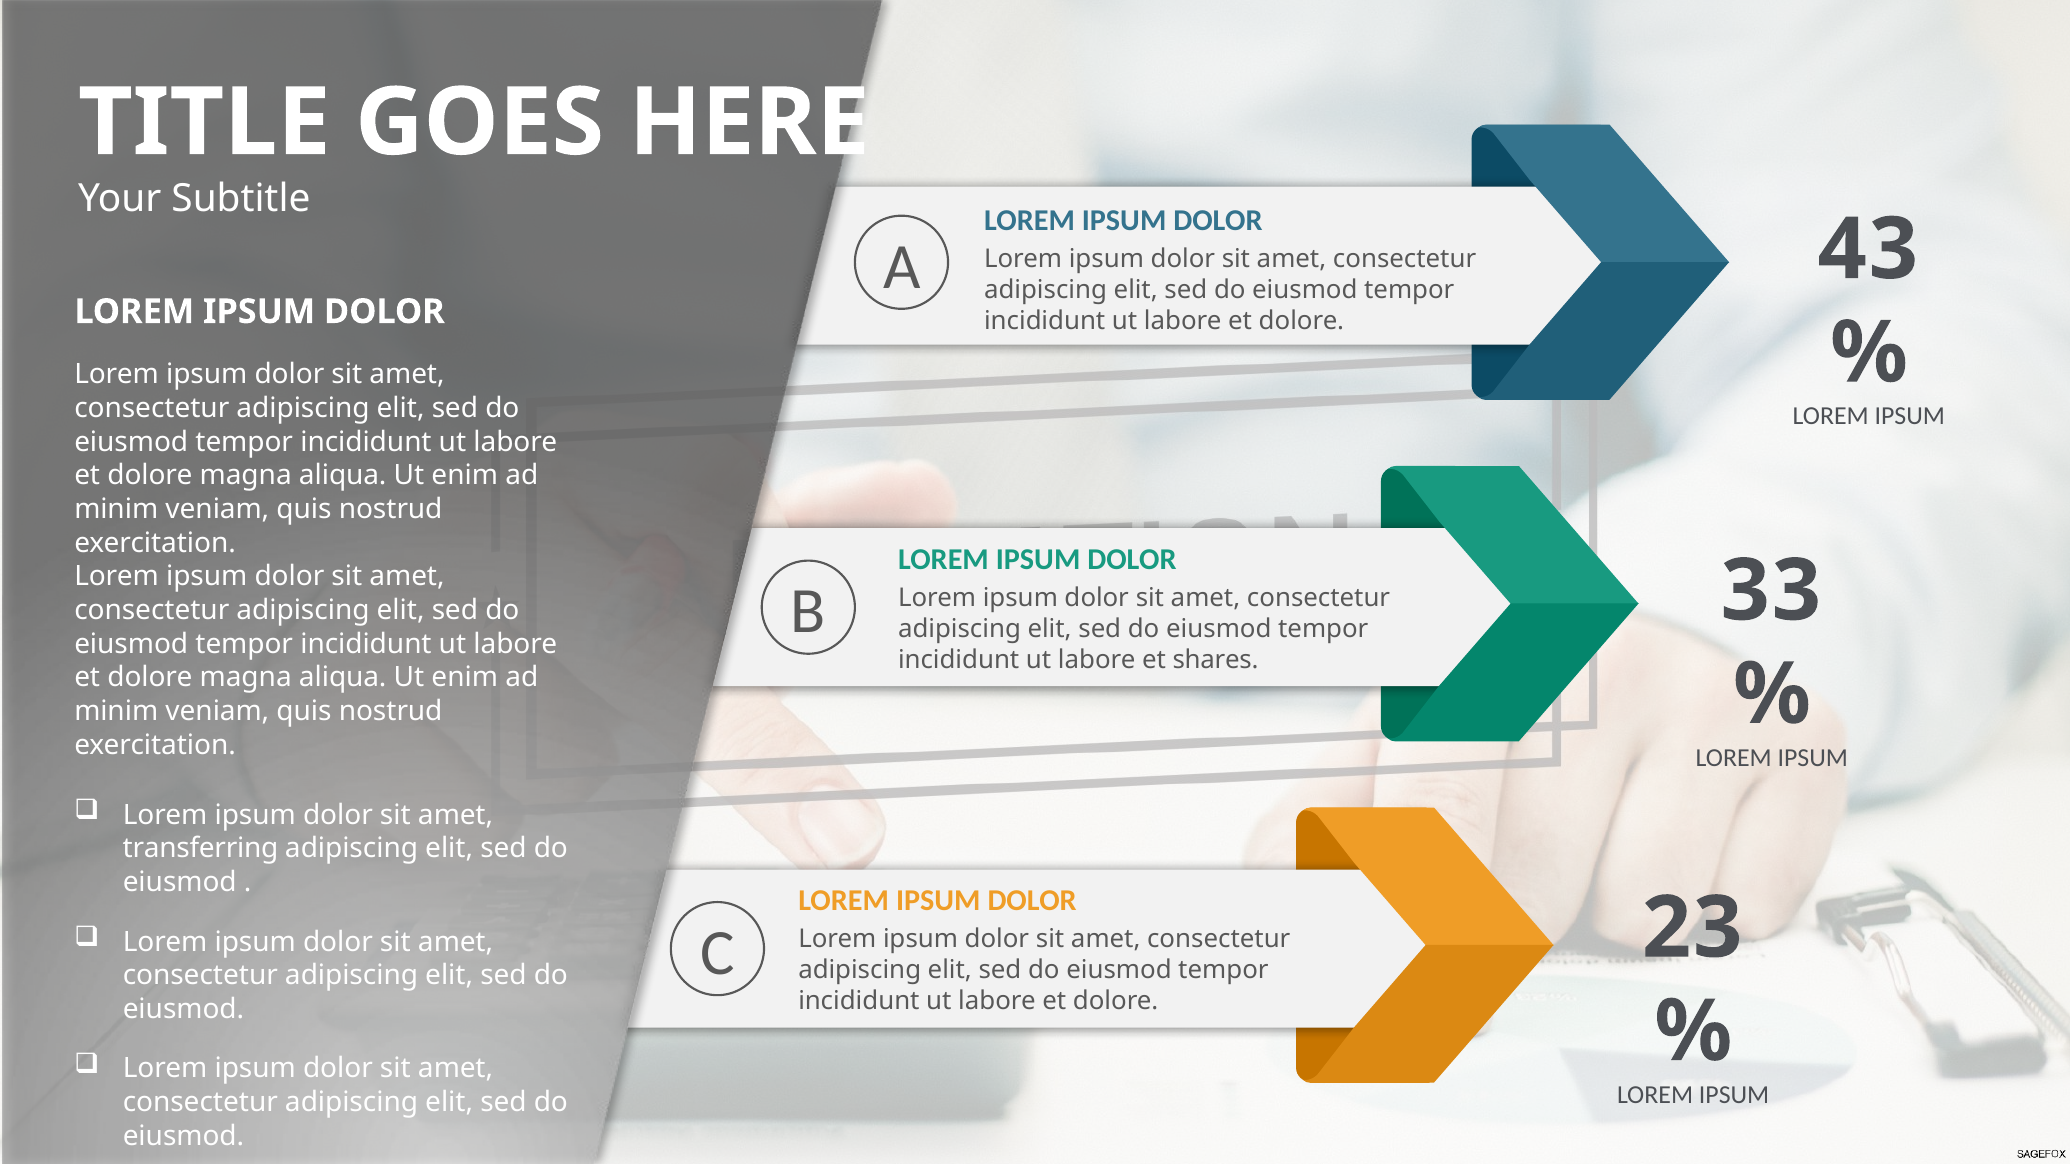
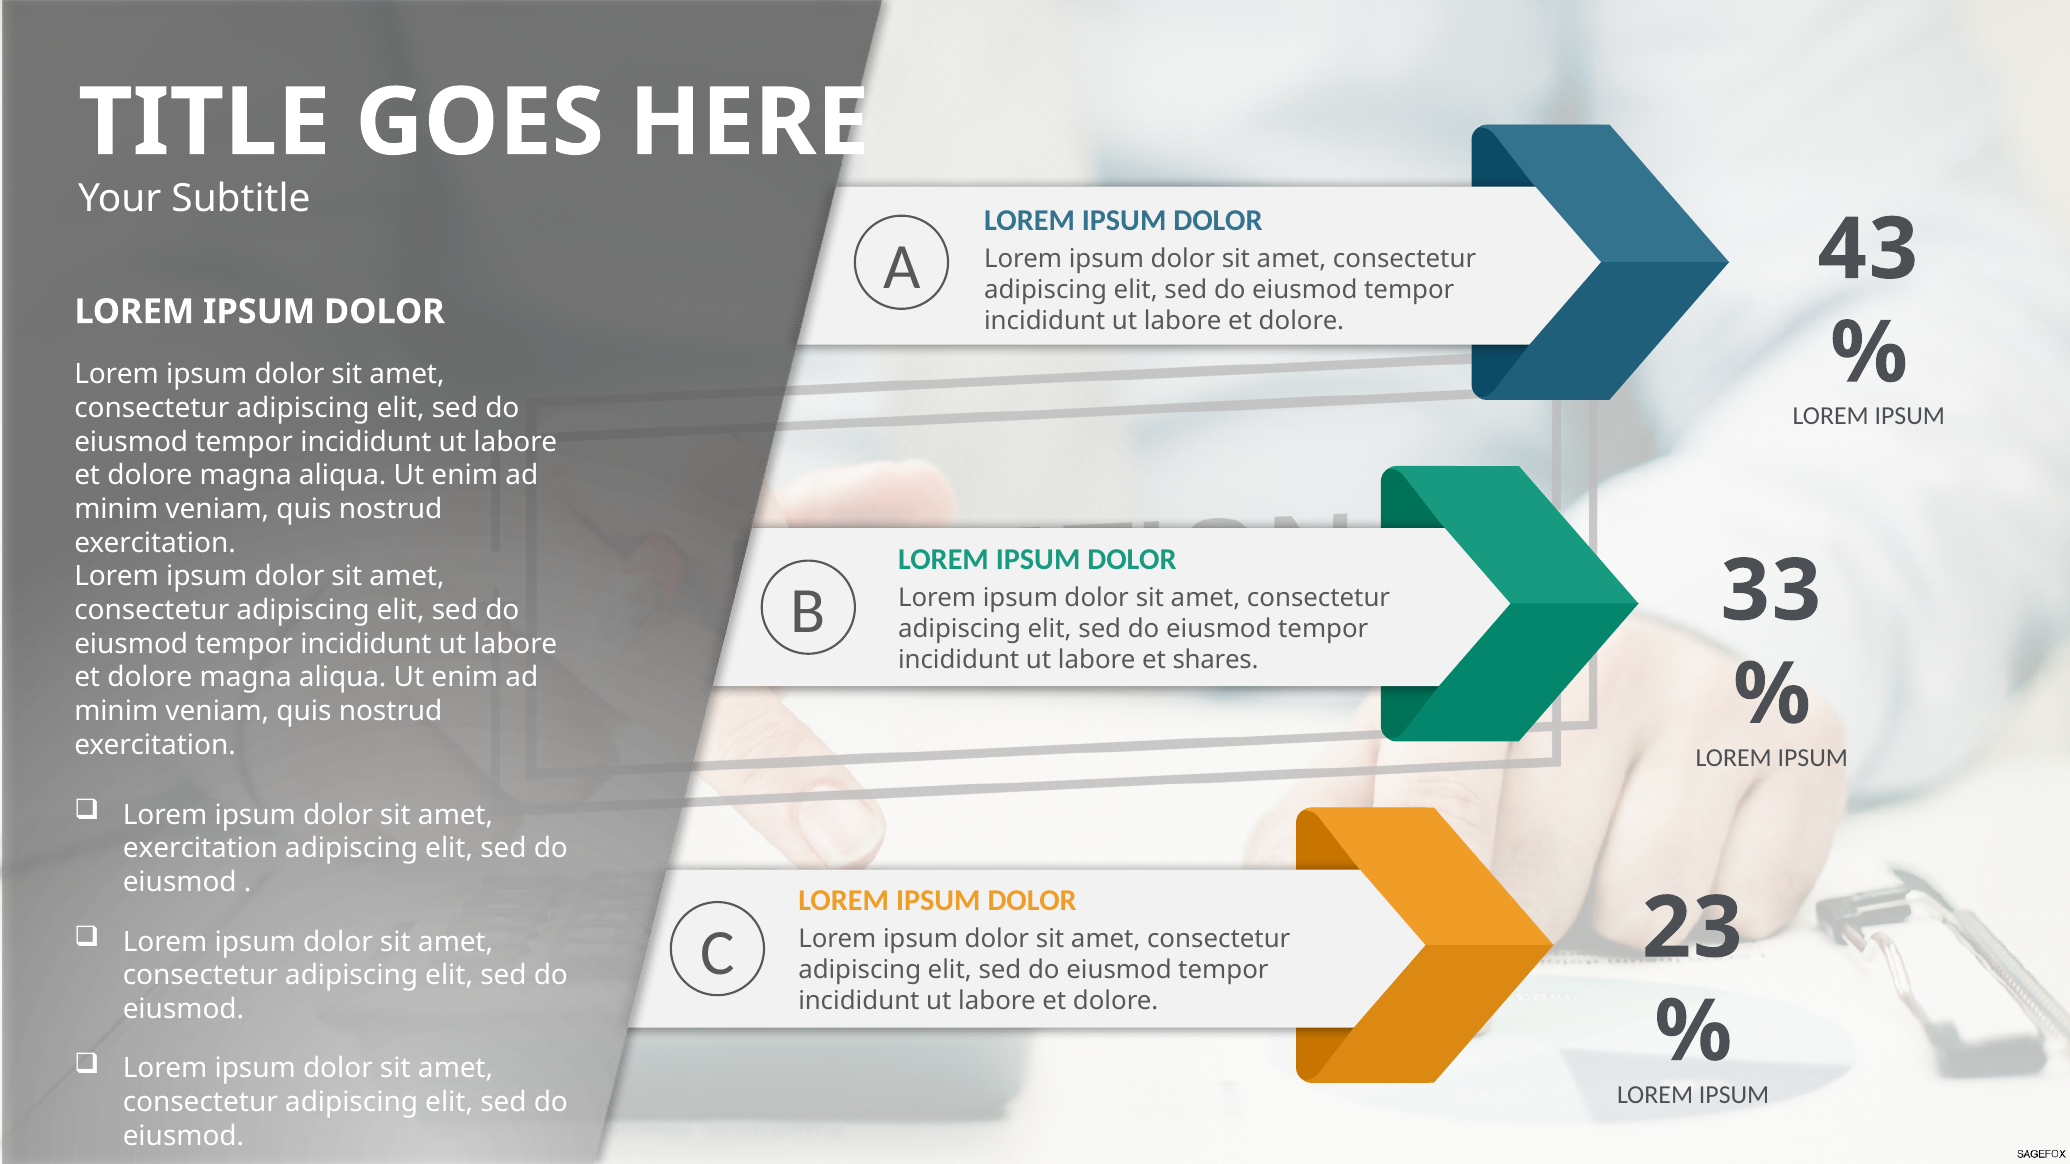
transferring at (201, 849): transferring -> exercitation
